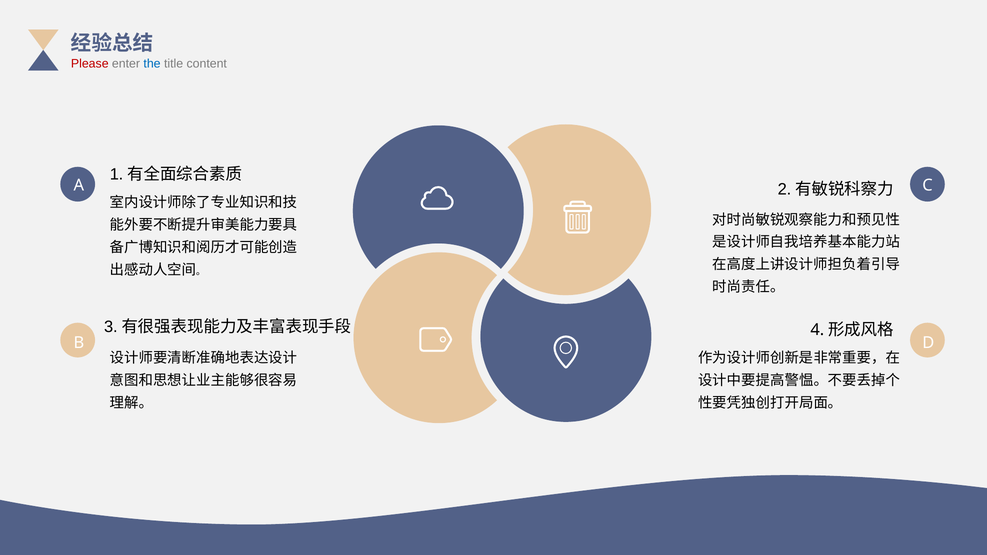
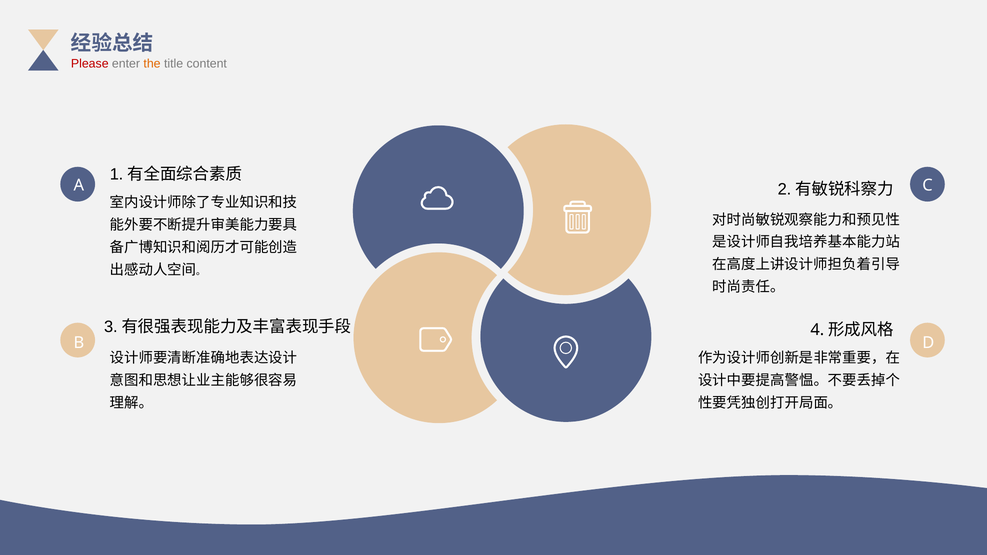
the colour: blue -> orange
